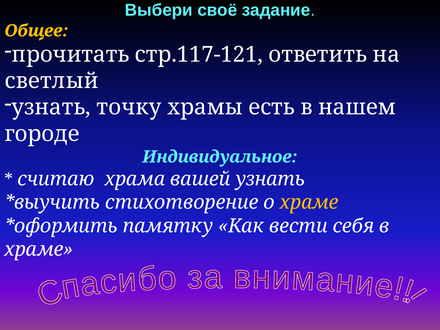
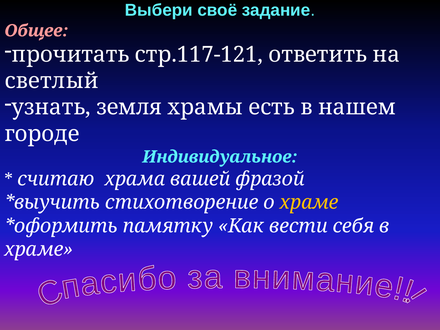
Общее colour: yellow -> pink
точку: точку -> земля
вашей узнать: узнать -> фразой
